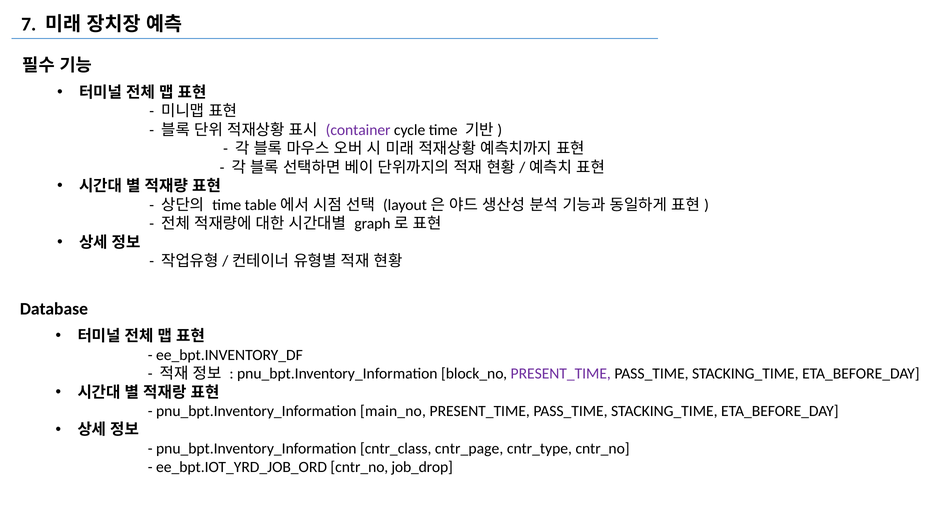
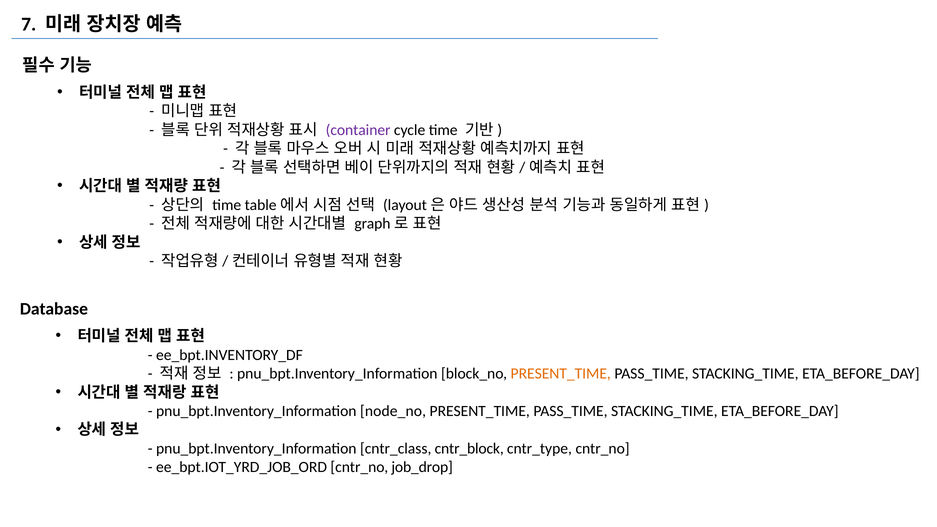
PRESENT_TIME at (561, 374) colour: purple -> orange
main_no: main_no -> node_no
cntr_page: cntr_page -> cntr_block
